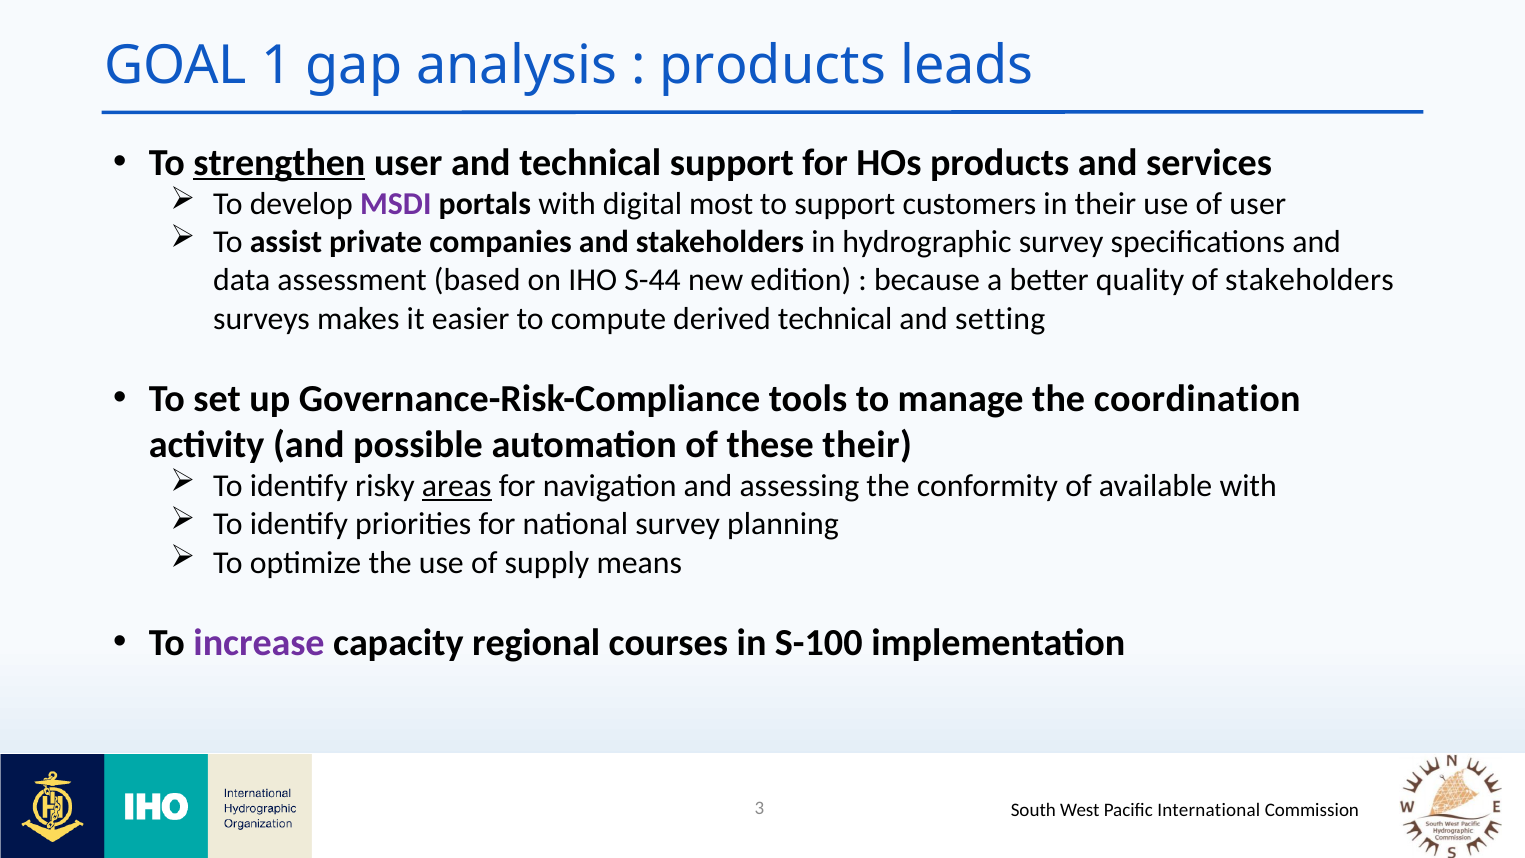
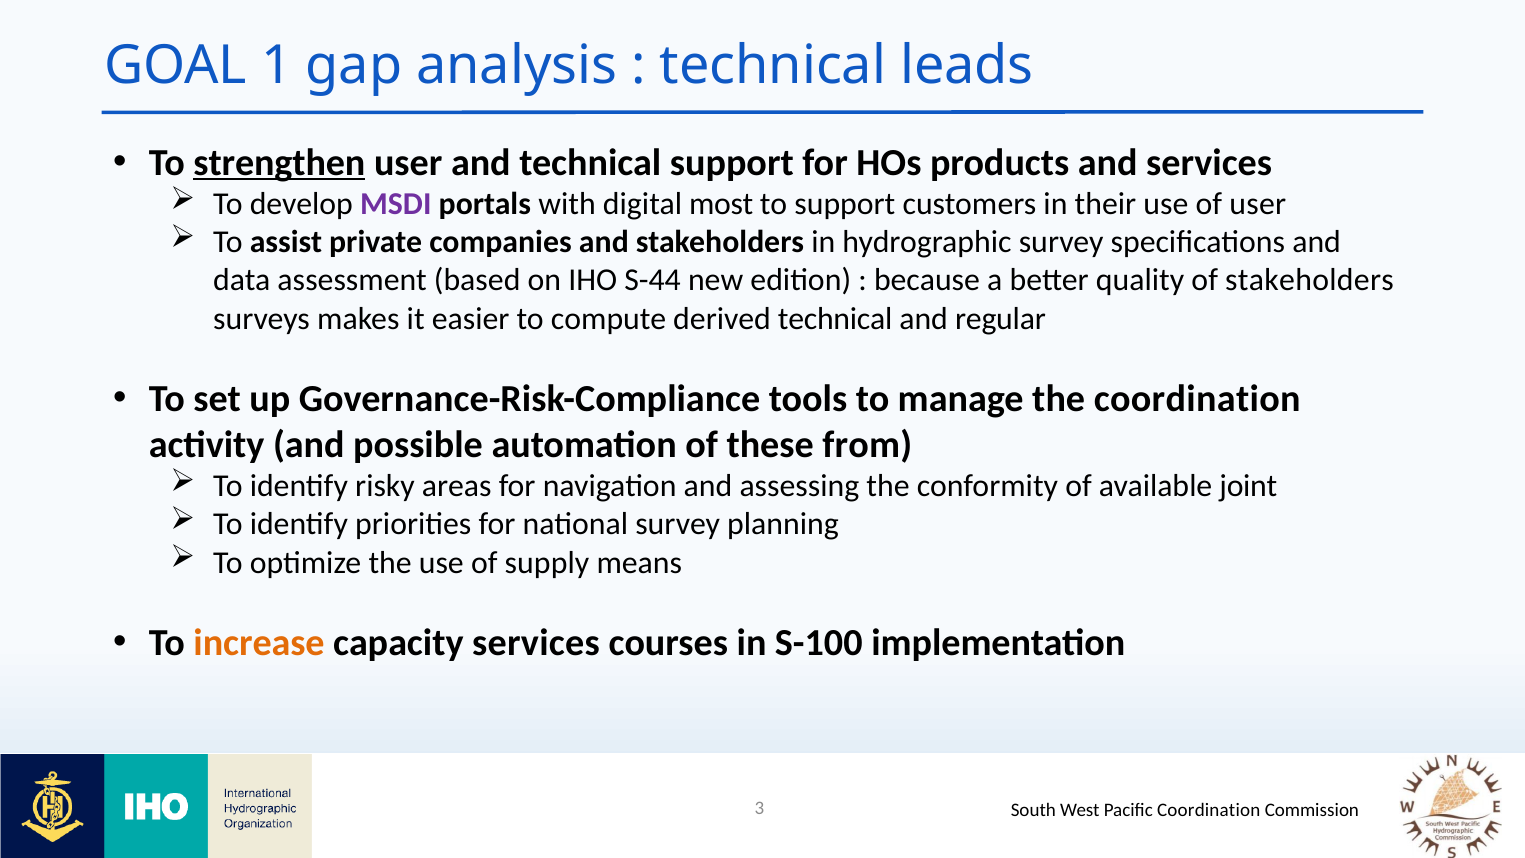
products at (773, 66): products -> technical
setting: setting -> regular
these their: their -> from
areas underline: present -> none
available with: with -> joint
increase colour: purple -> orange
capacity regional: regional -> services
International at (1209, 810): International -> Coordination
